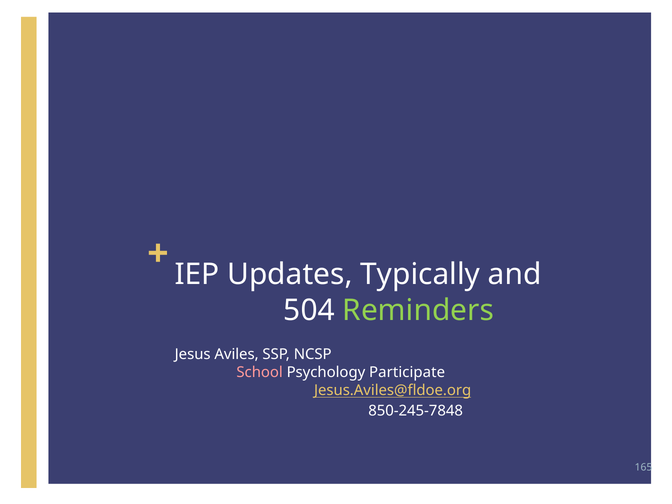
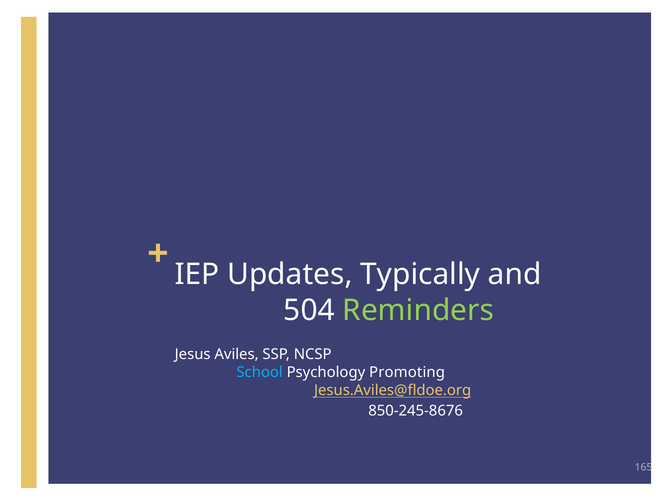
School colour: pink -> light blue
Participate: Participate -> Promoting
850-245-7848: 850-245-7848 -> 850-245-8676
